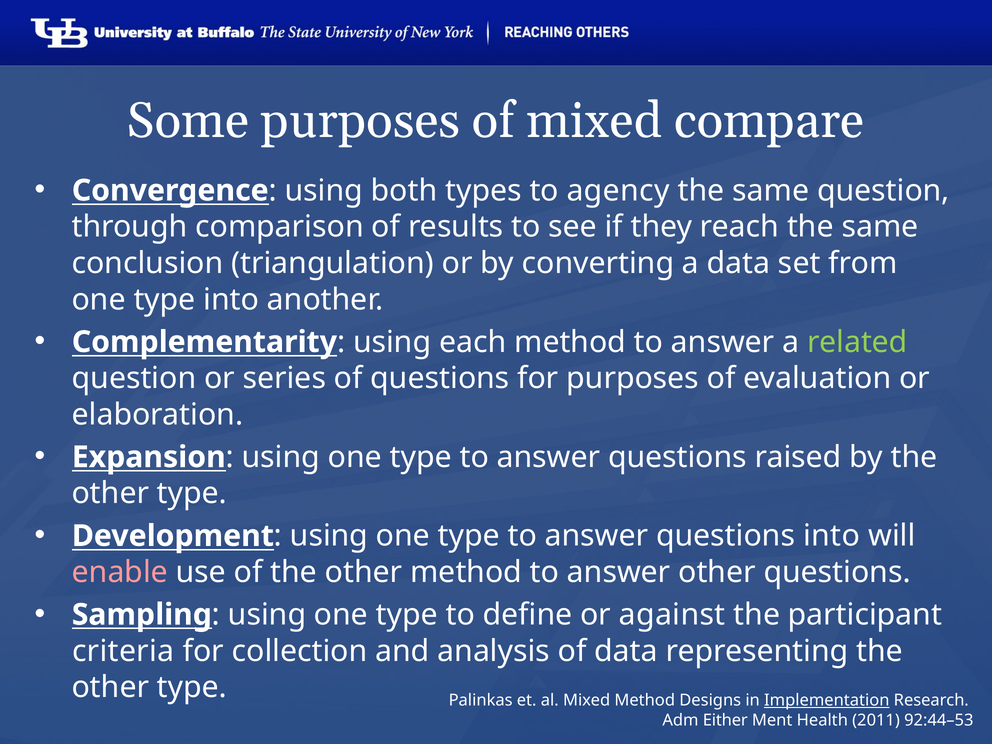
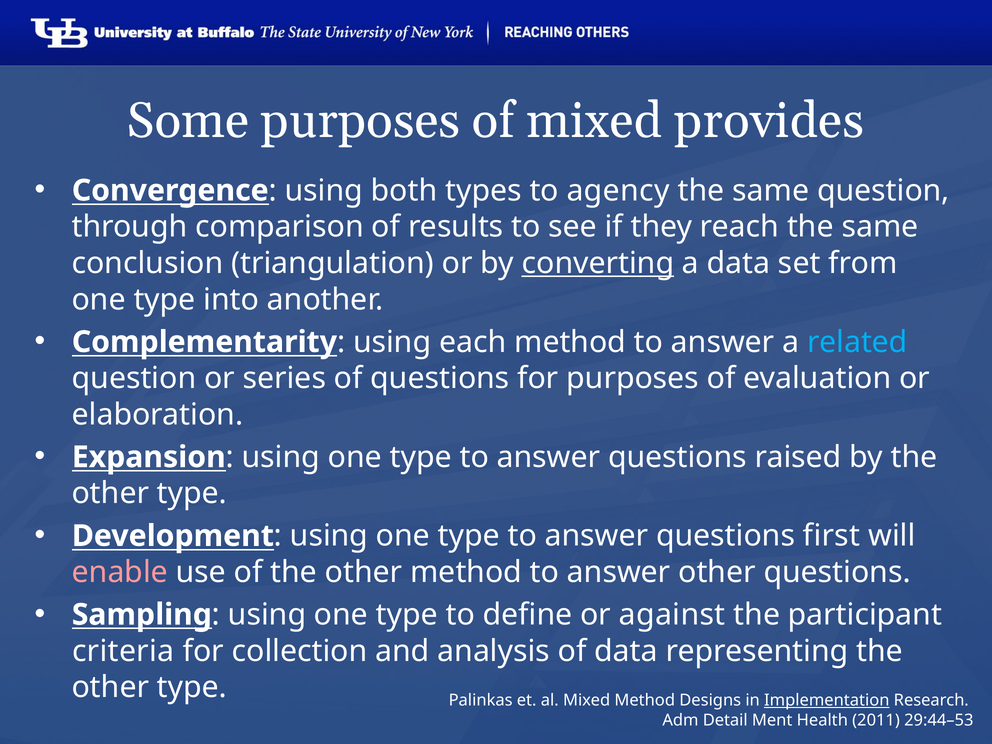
compare: compare -> provides
converting underline: none -> present
related colour: light green -> light blue
questions into: into -> first
Either: Either -> Detail
92:44–53: 92:44–53 -> 29:44–53
